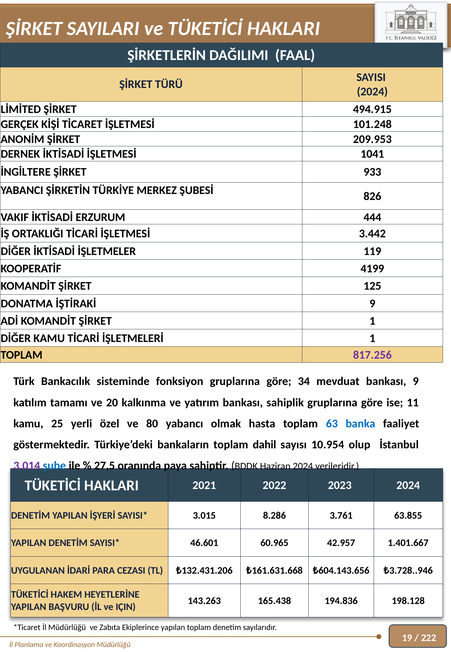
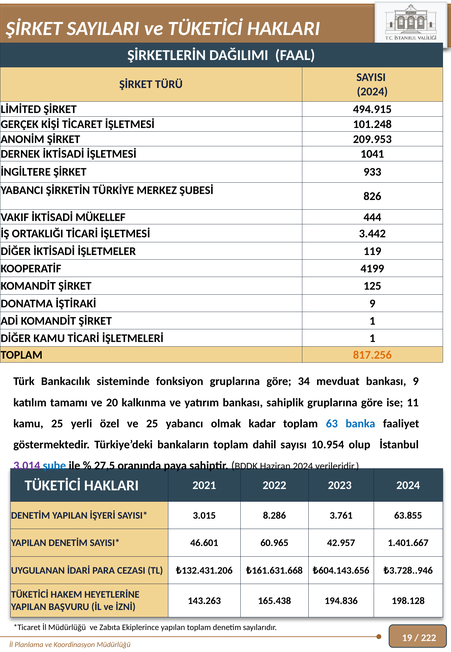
ERZURUM: ERZURUM -> MÜKELLEF
817.256 colour: purple -> orange
ve 80: 80 -> 25
hasta: hasta -> kadar
IÇIN: IÇIN -> İZNİ
